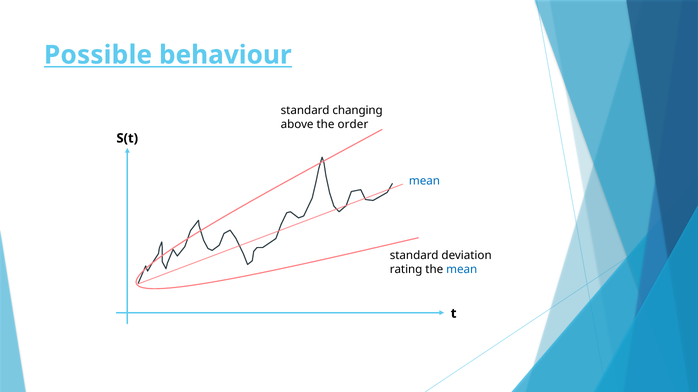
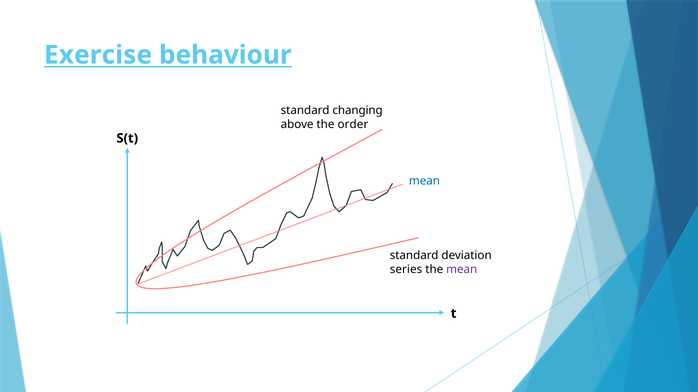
Possible: Possible -> Exercise
rating: rating -> series
mean at (462, 270) colour: blue -> purple
